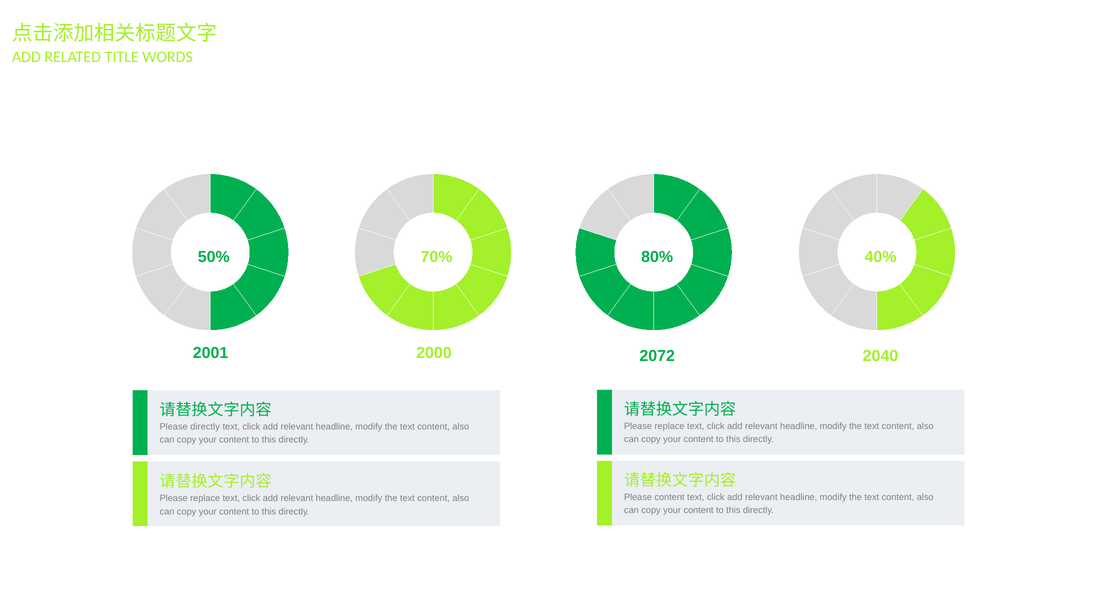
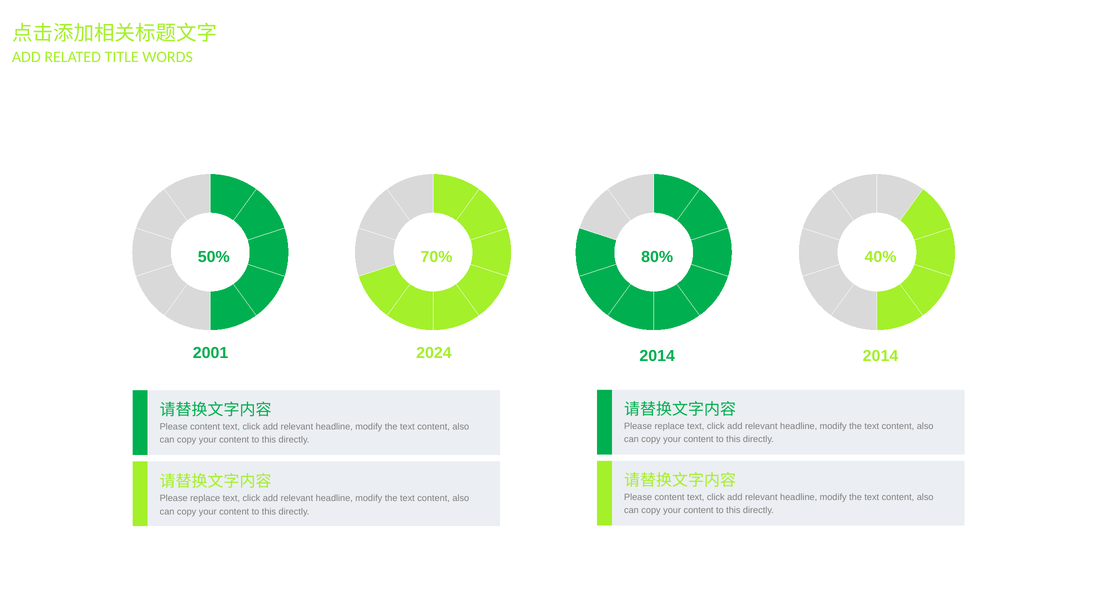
2000: 2000 -> 2024
2072 at (657, 356): 2072 -> 2014
2040 at (881, 356): 2040 -> 2014
directly at (205, 427): directly -> content
